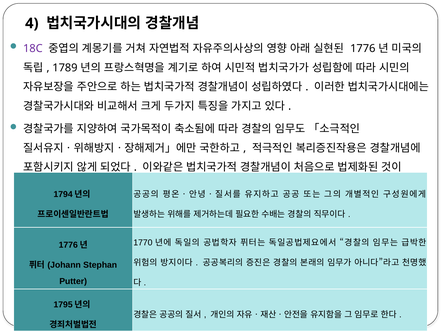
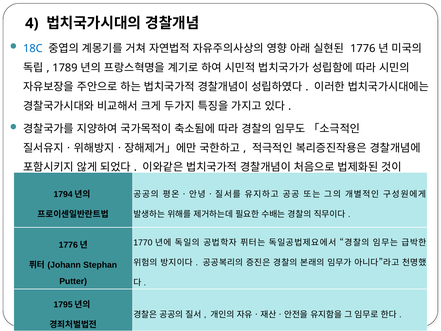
18C colour: purple -> blue
